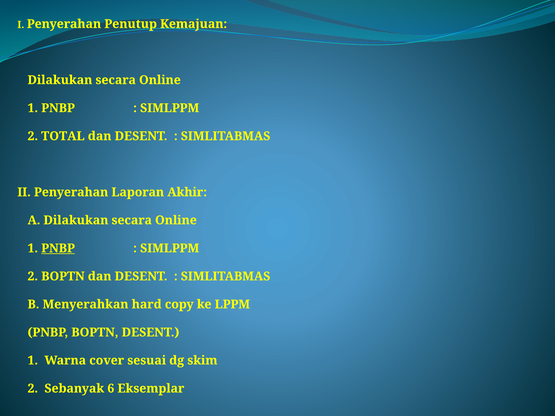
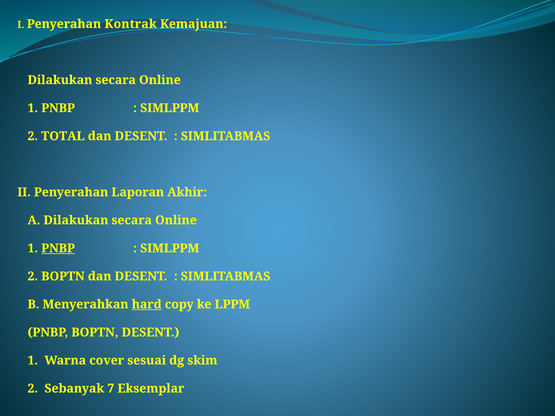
Penutup: Penutup -> Kontrak
hard underline: none -> present
6: 6 -> 7
